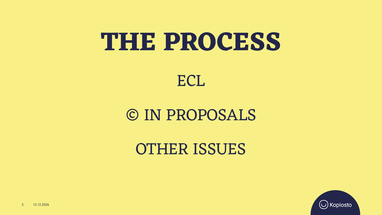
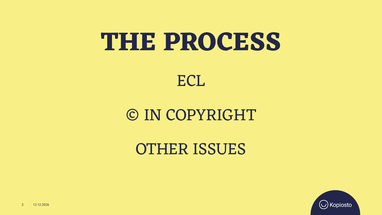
PROPOSALS: PROPOSALS -> COPYRIGHT
